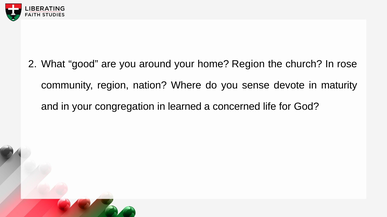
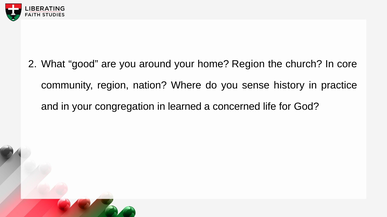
rose: rose -> core
devote: devote -> history
maturity: maturity -> practice
